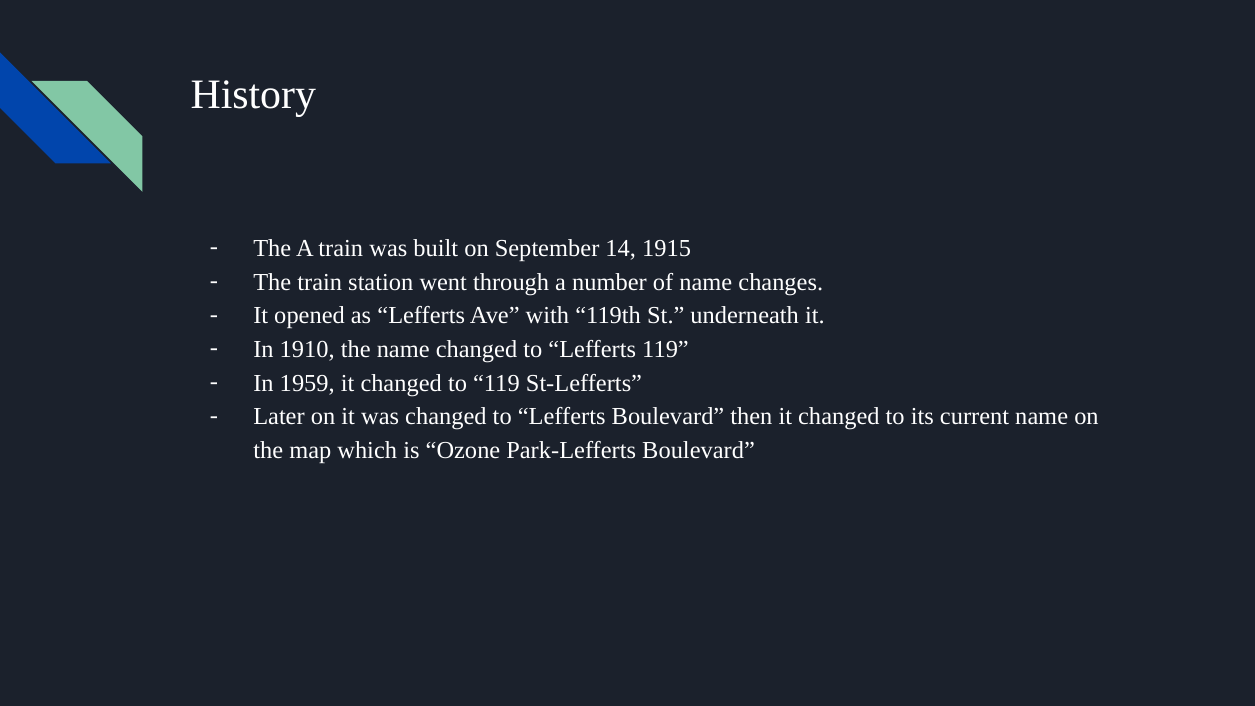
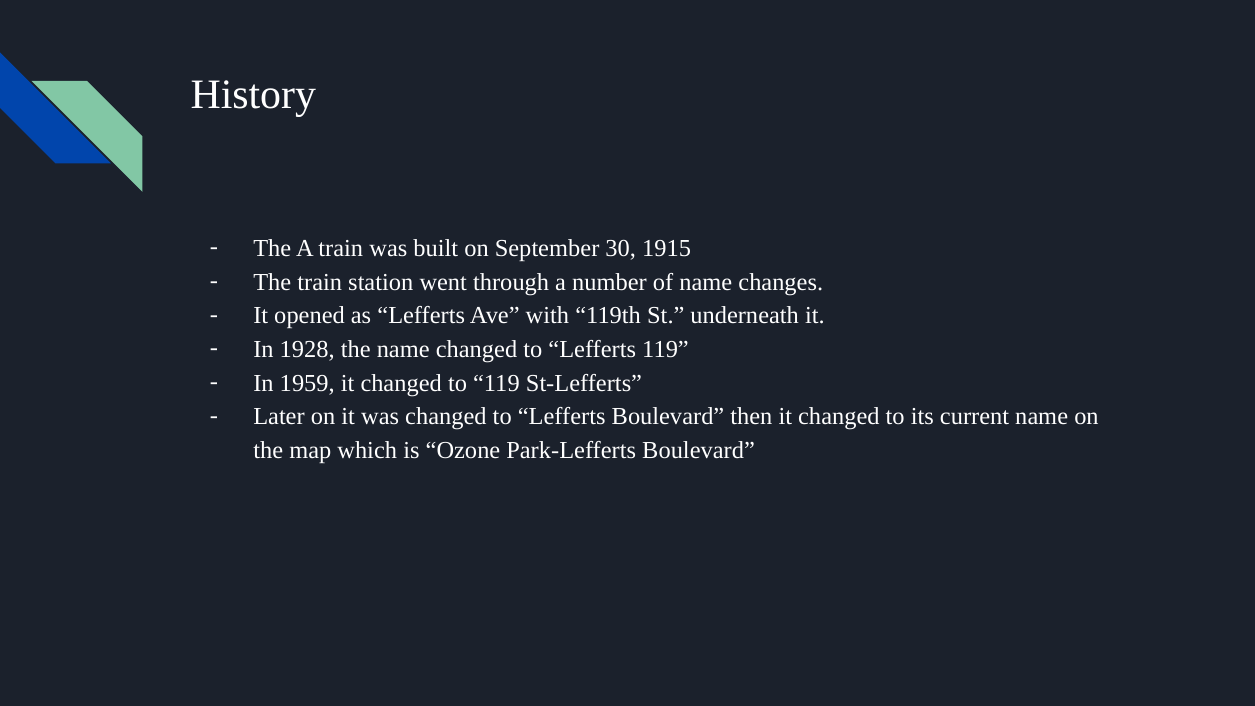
14: 14 -> 30
1910: 1910 -> 1928
